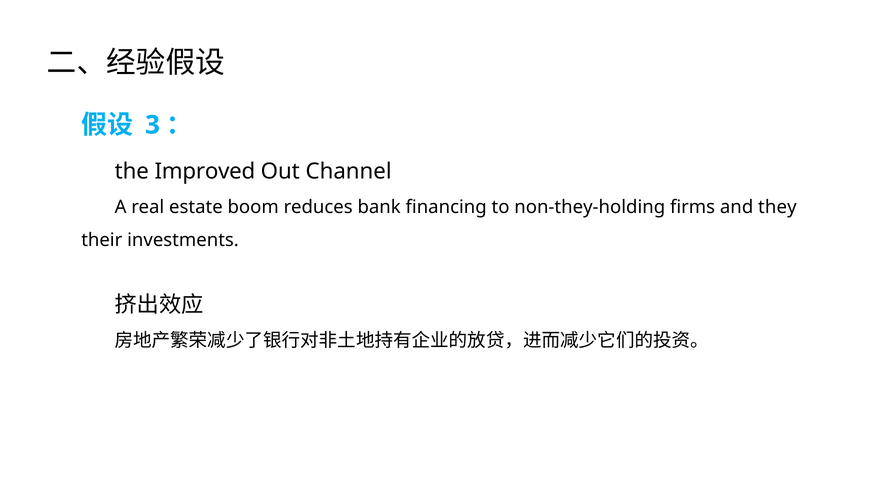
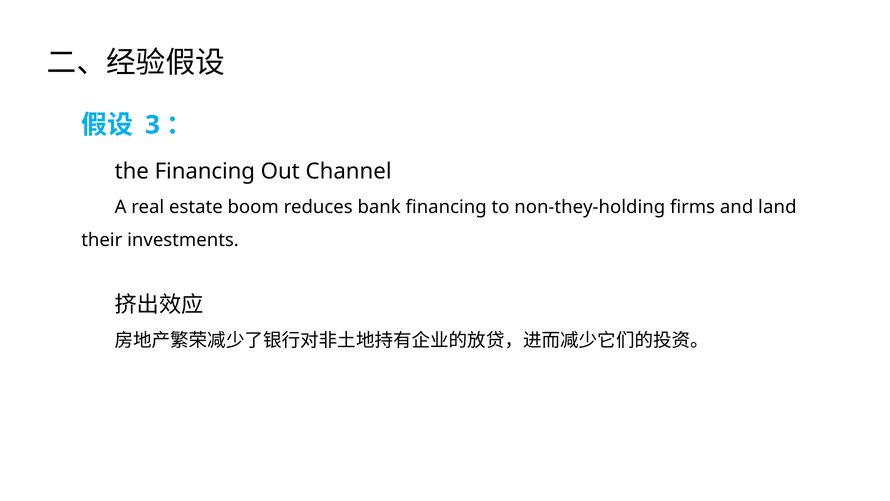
the Improved: Improved -> Financing
they: they -> land
